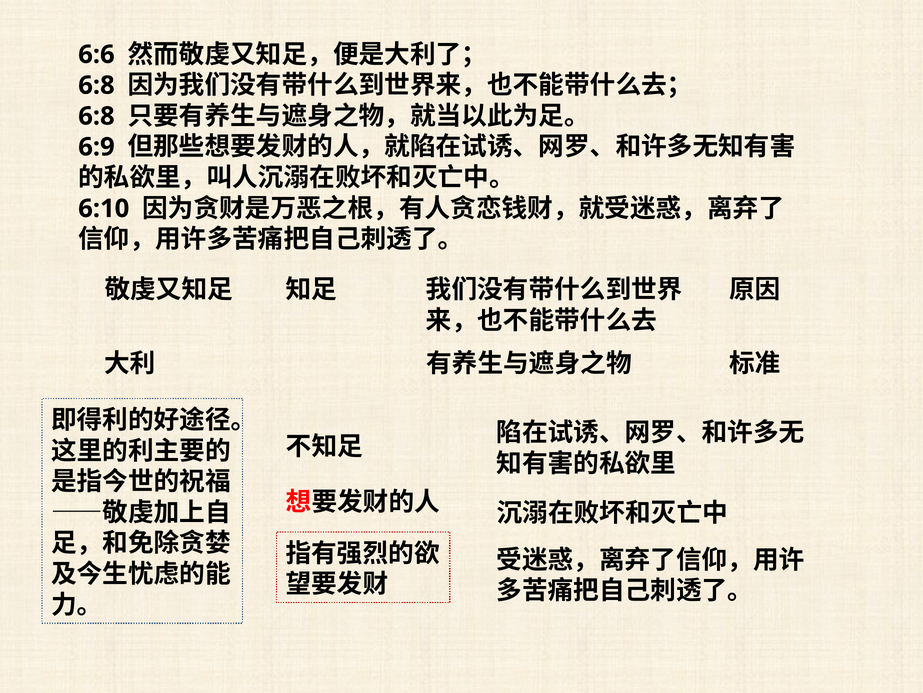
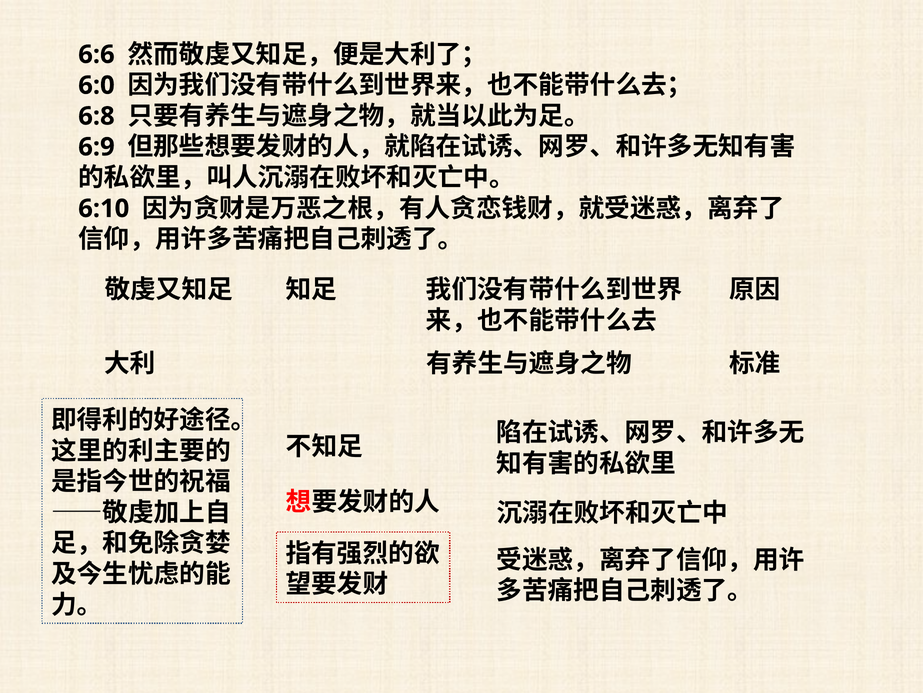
6:8 at (96, 85): 6:8 -> 6:0
